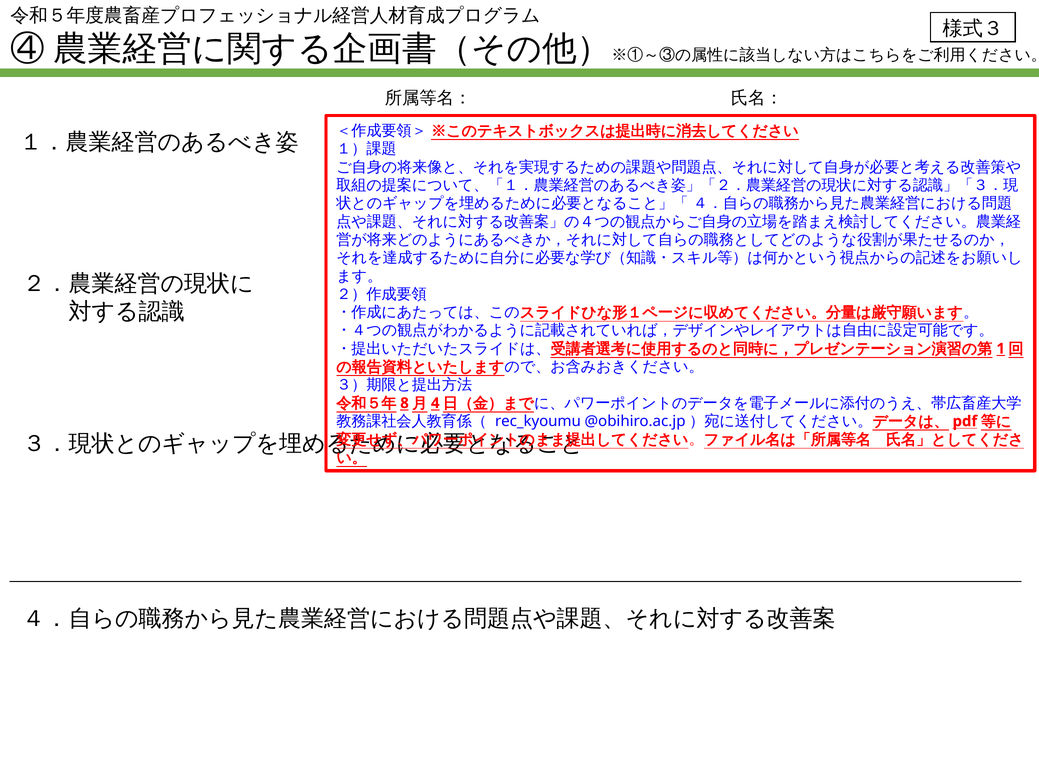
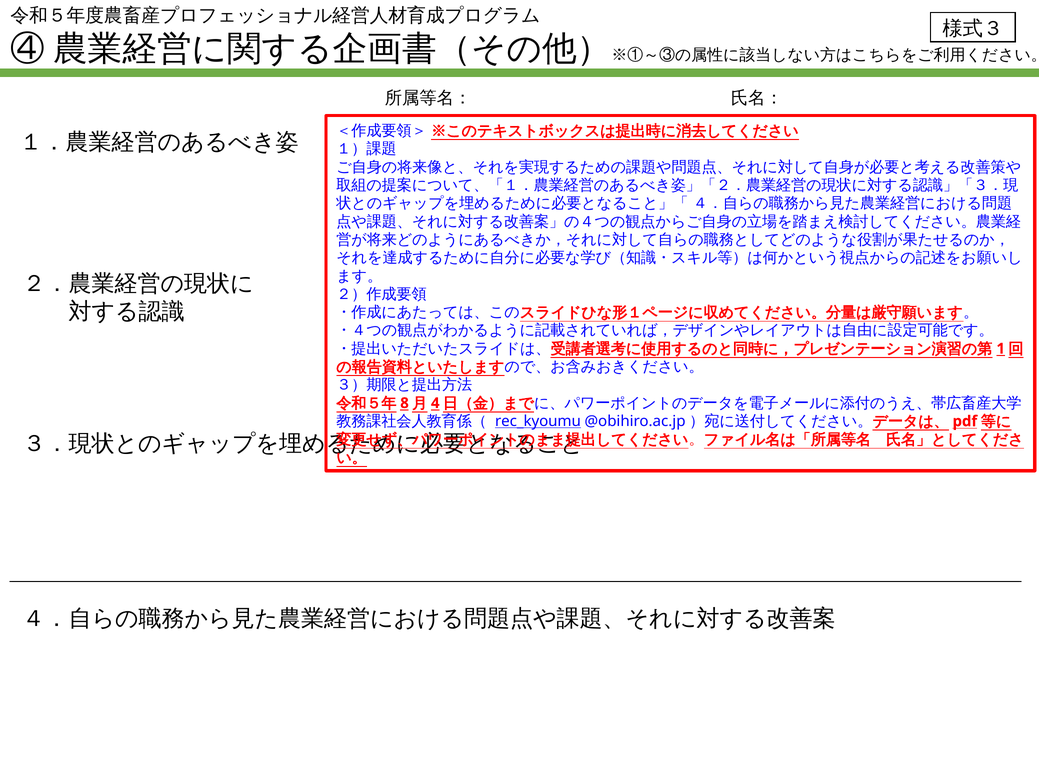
rec_kyoumu underline: none -> present
